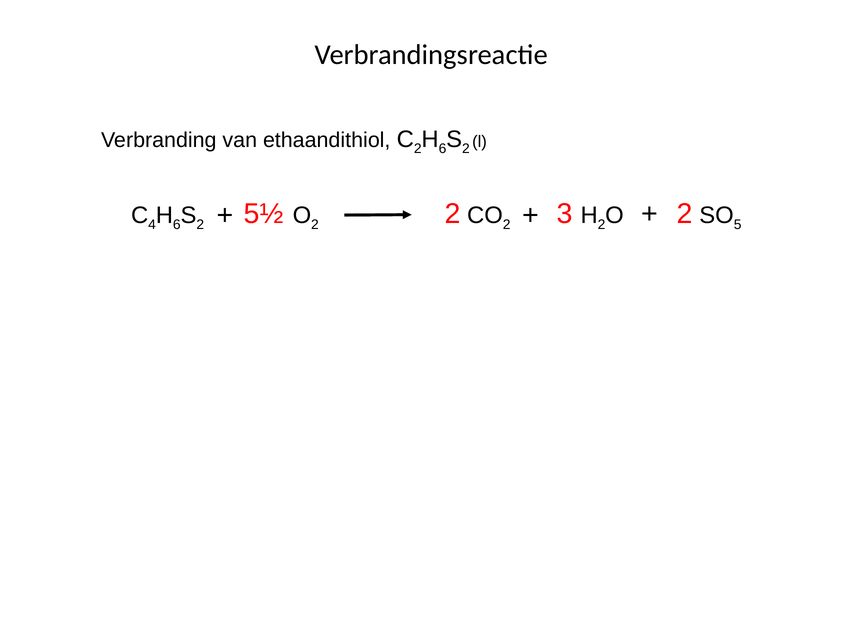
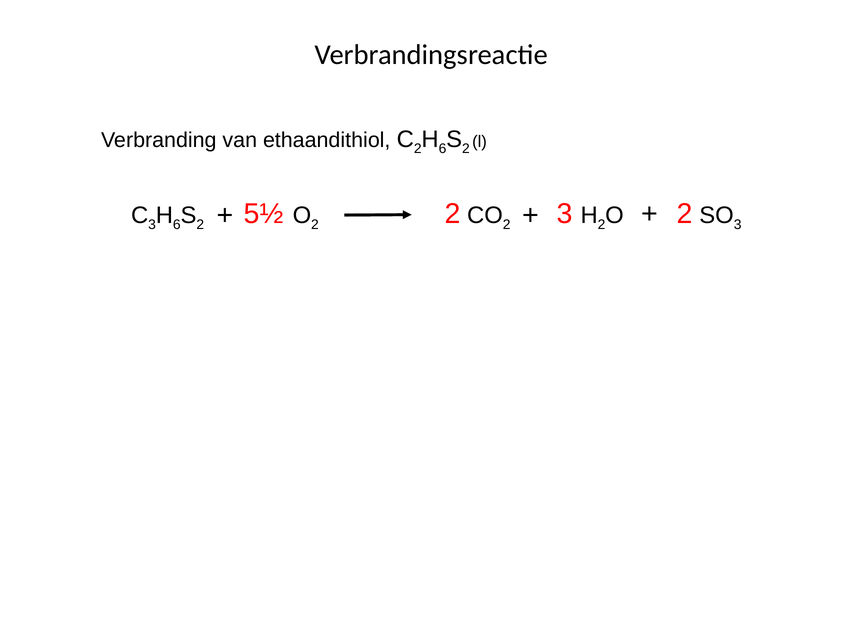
4 at (152, 225): 4 -> 3
5 at (738, 225): 5 -> 3
